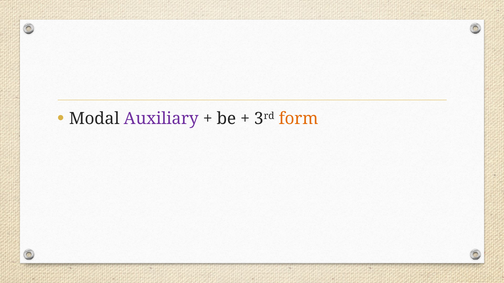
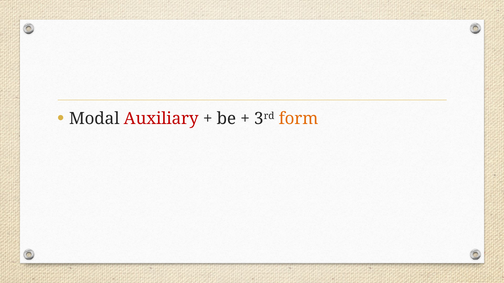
Auxiliary colour: purple -> red
